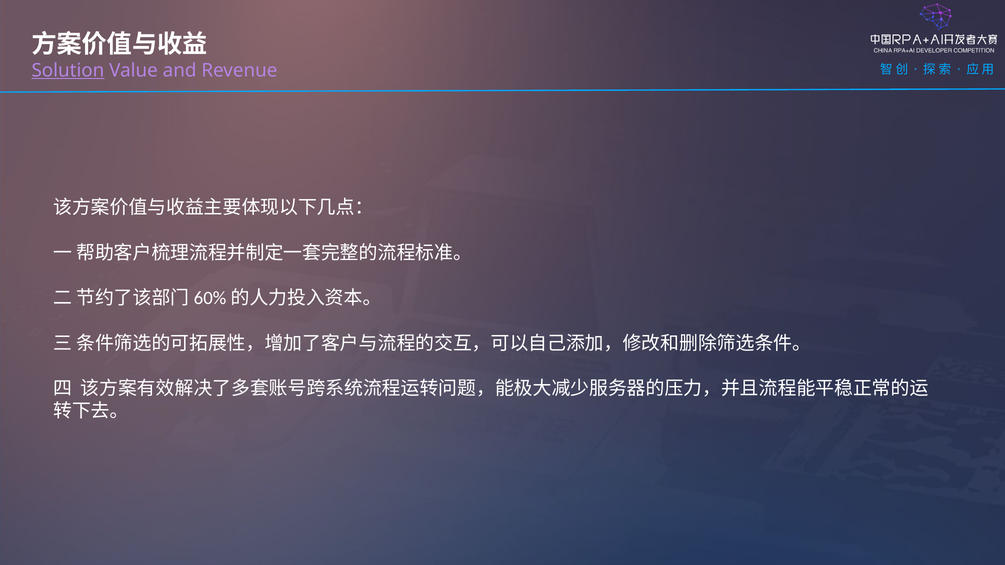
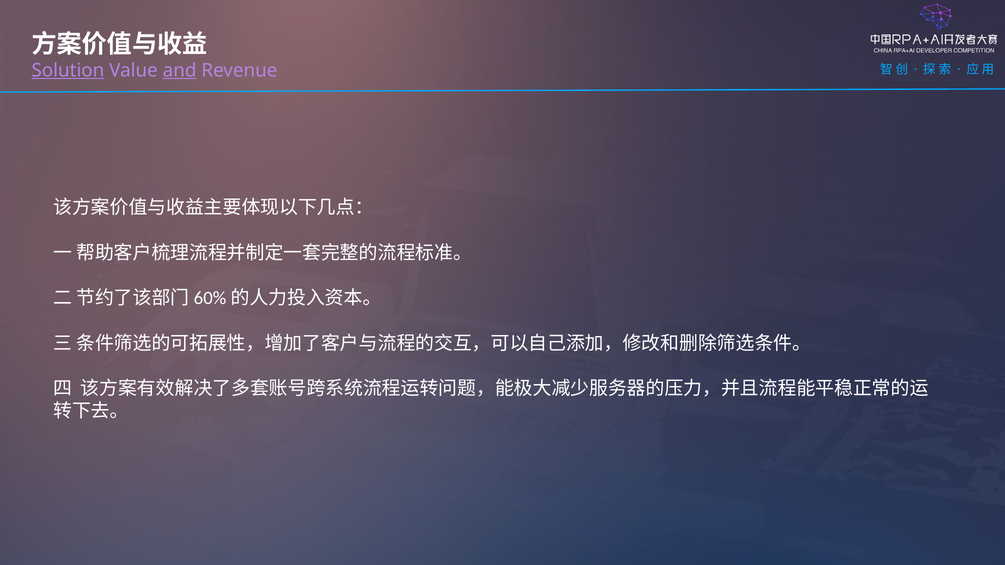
and underline: none -> present
